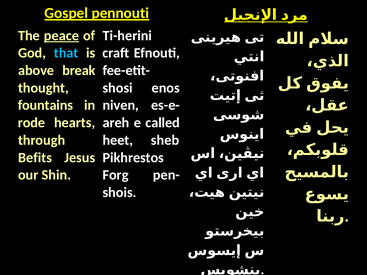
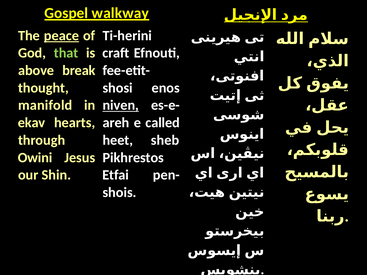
pennouti: pennouti -> walkway
that colour: light blue -> light green
fountains: fountains -> manifold
niven underline: none -> present
rode: rode -> ekav
Befits: Befits -> Owini
Forg: Forg -> Etfai
